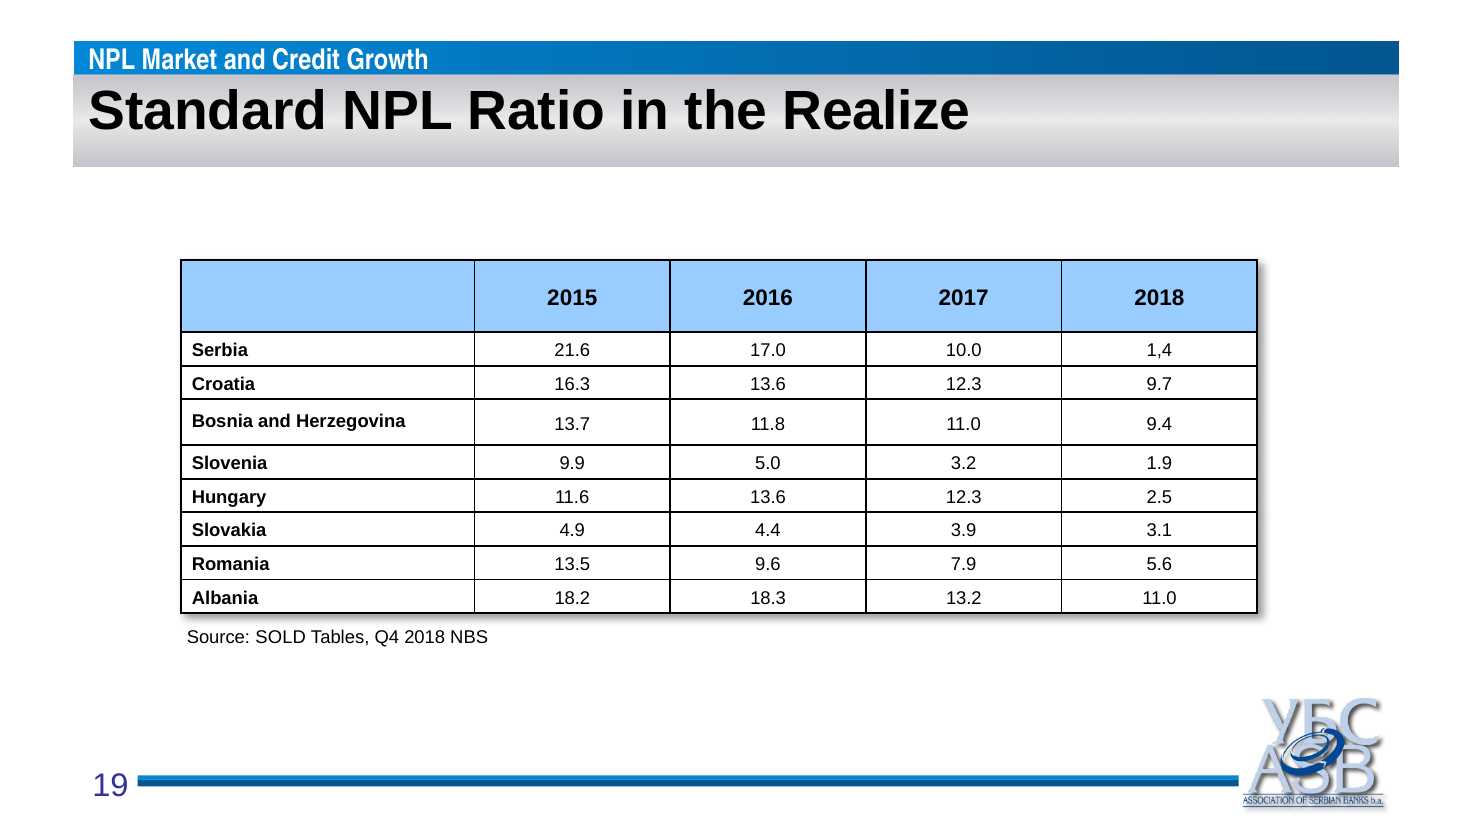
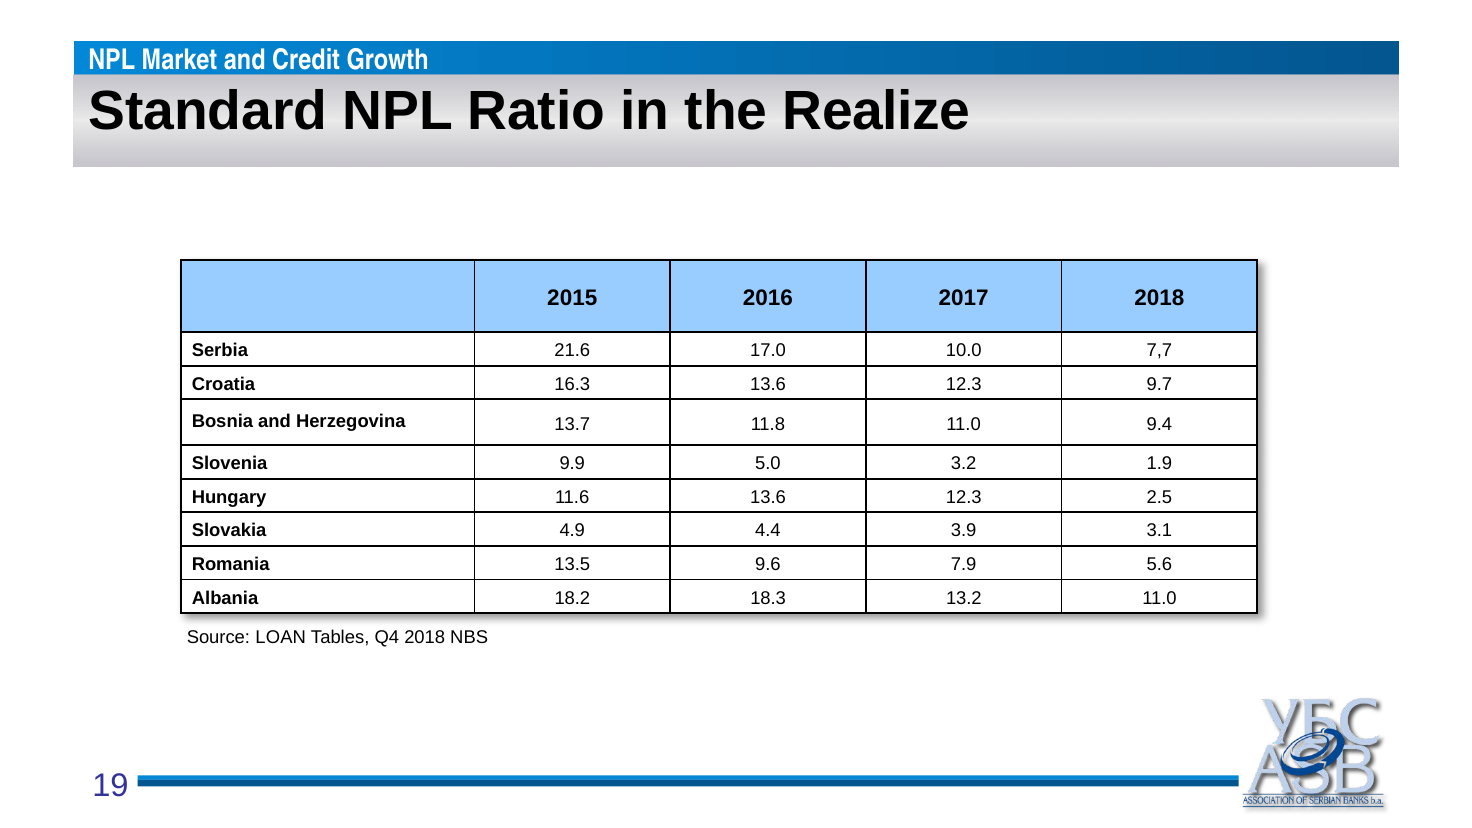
1,4: 1,4 -> 7,7
SOLD: SOLD -> LOAN
